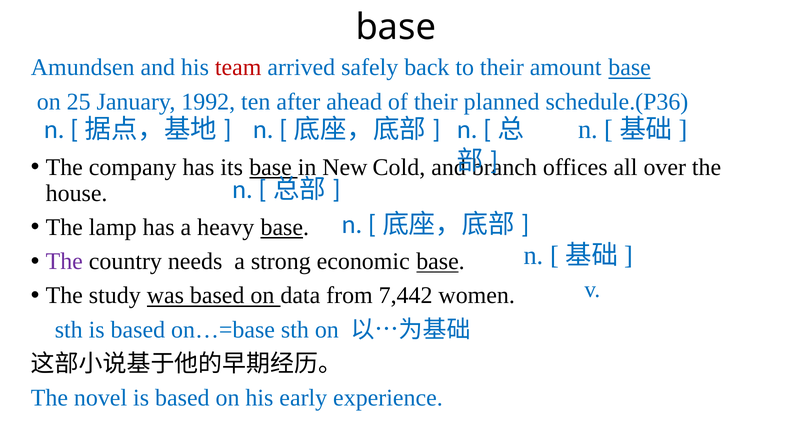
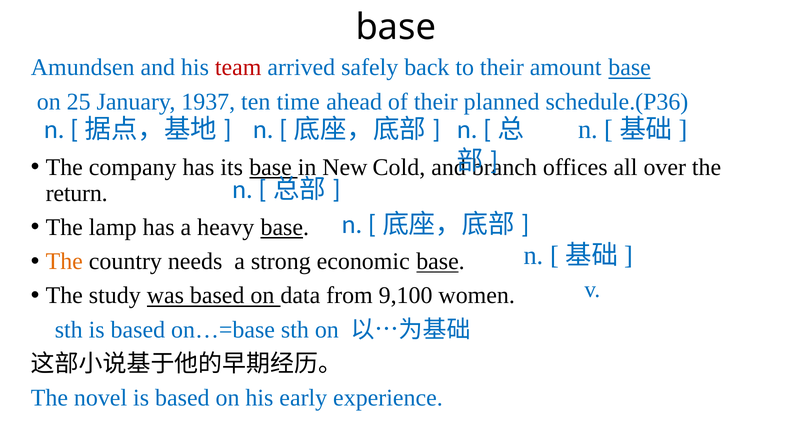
1992: 1992 -> 1937
after: after -> time
house: house -> return
The at (64, 261) colour: purple -> orange
7,442: 7,442 -> 9,100
